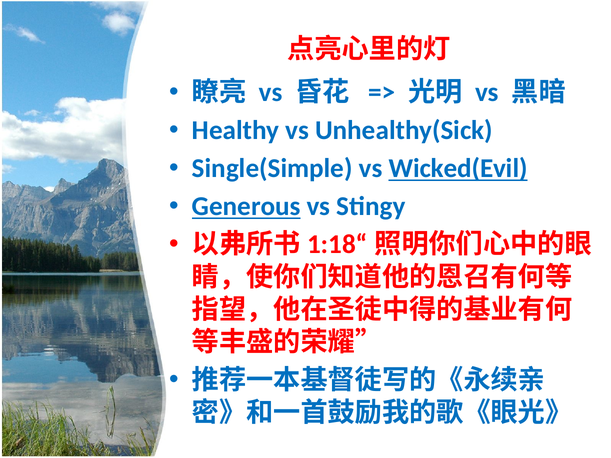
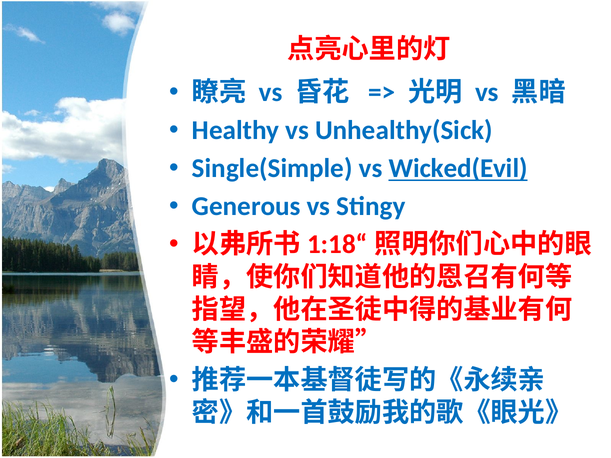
Generous underline: present -> none
